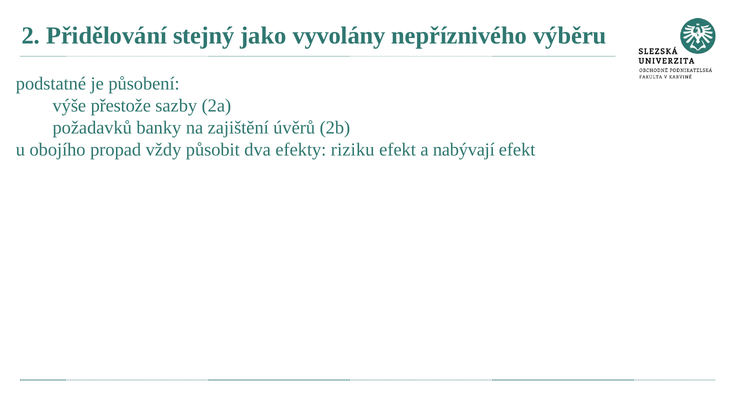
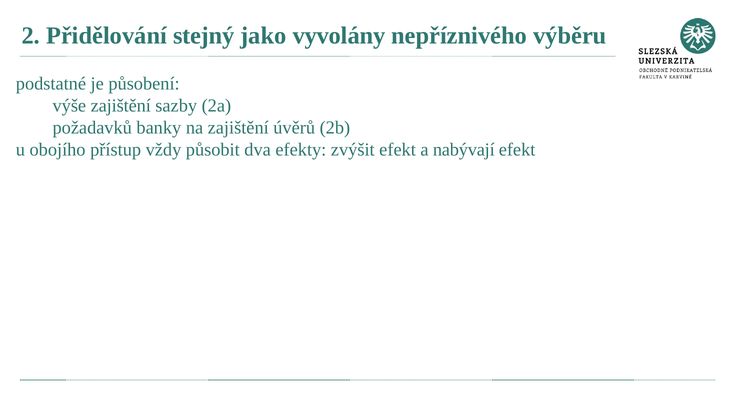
výše přestože: přestože -> zajištění
propad: propad -> přístup
riziku: riziku -> zvýšit
